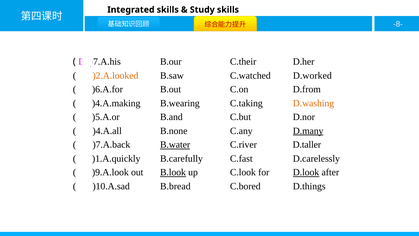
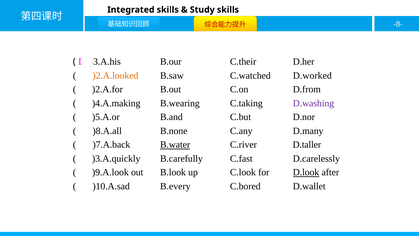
)7.A.his: )7.A.his -> )3.A.his
)6.A.for: )6.A.for -> )2.A.for
D.washing colour: orange -> purple
)4.A.all: )4.A.all -> )8.A.all
D.many underline: present -> none
)1.A.quickly: )1.A.quickly -> )3.A.quickly
B.look underline: present -> none
B.bread: B.bread -> B.every
D.things: D.things -> D.wallet
